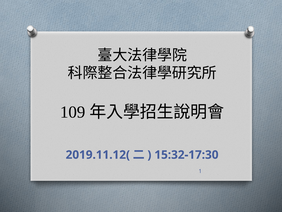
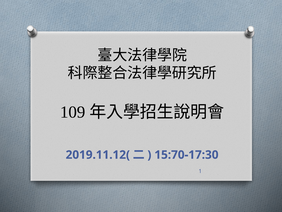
15:32-17:30: 15:32-17:30 -> 15:70-17:30
